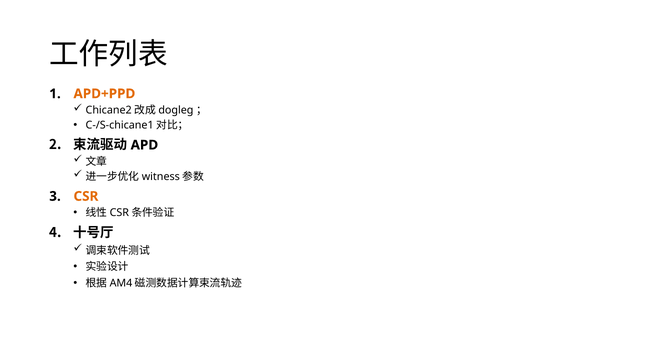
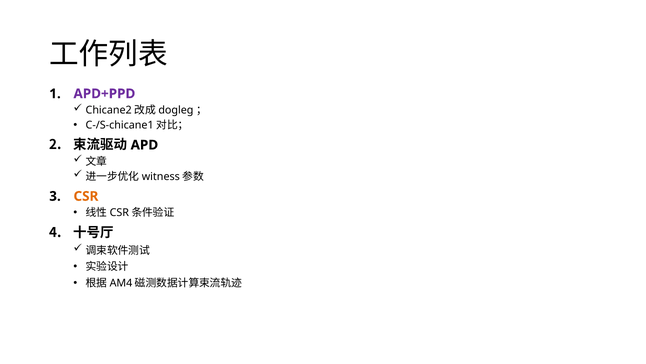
APD+PPD colour: orange -> purple
